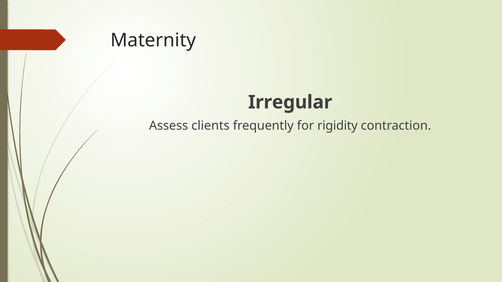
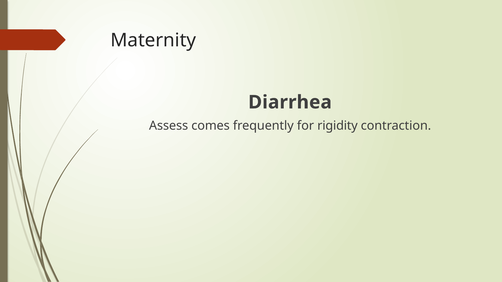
Irregular: Irregular -> Diarrhea
clients: clients -> comes
